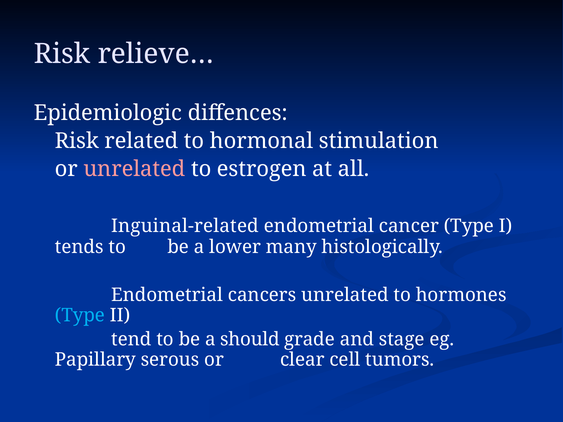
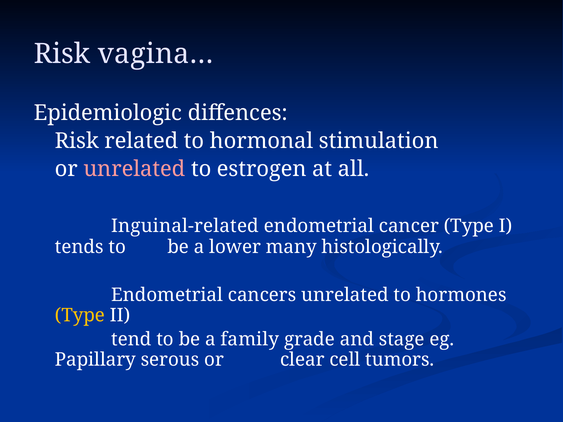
relieve…: relieve… -> vagina…
Type at (80, 315) colour: light blue -> yellow
should: should -> family
